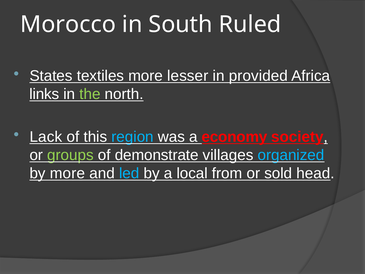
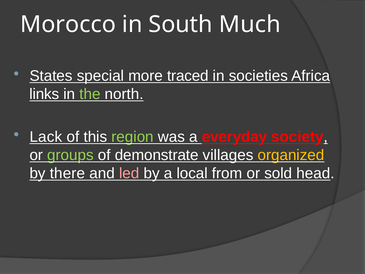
Ruled: Ruled -> Much
textiles: textiles -> special
lesser: lesser -> traced
provided: provided -> societies
region colour: light blue -> light green
economy: economy -> everyday
organized colour: light blue -> yellow
by more: more -> there
led colour: light blue -> pink
